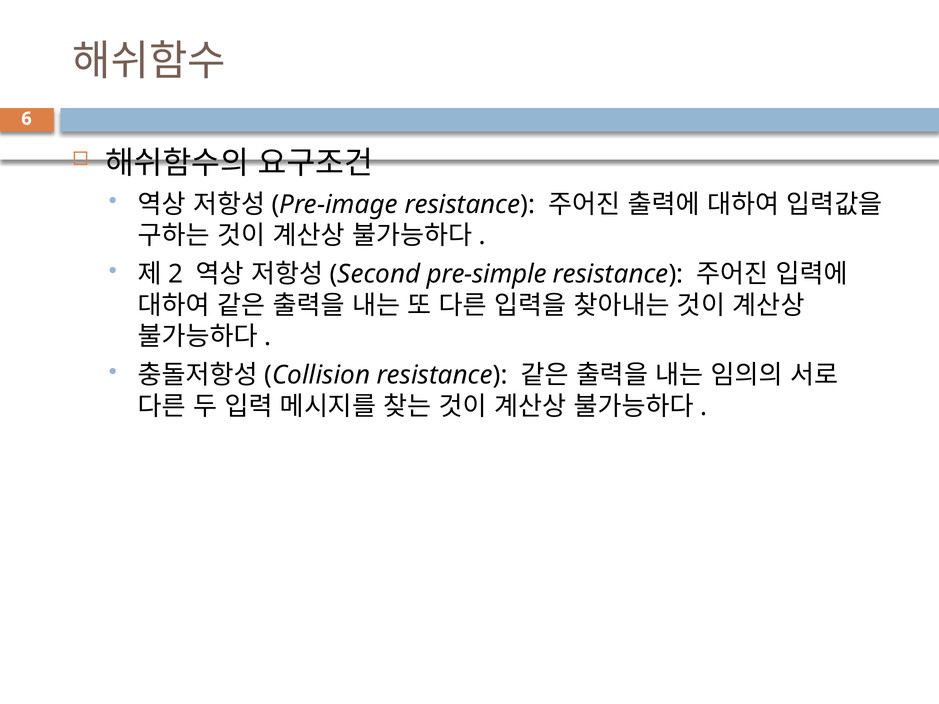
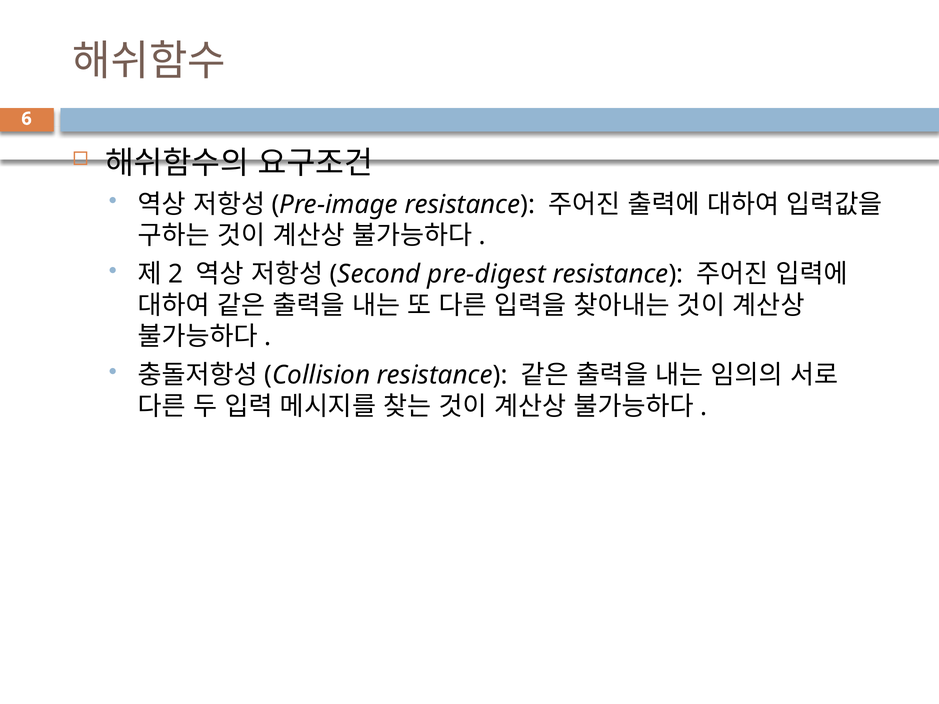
pre-simple: pre-simple -> pre-digest
